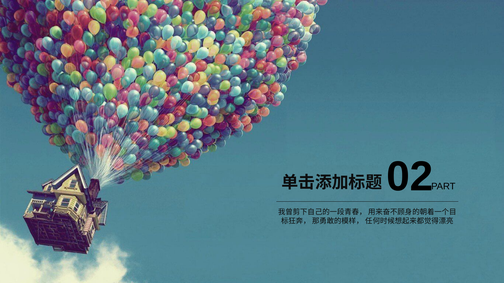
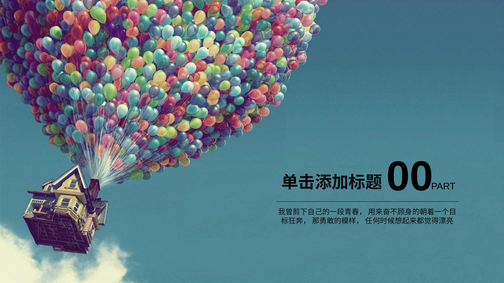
02: 02 -> 00
